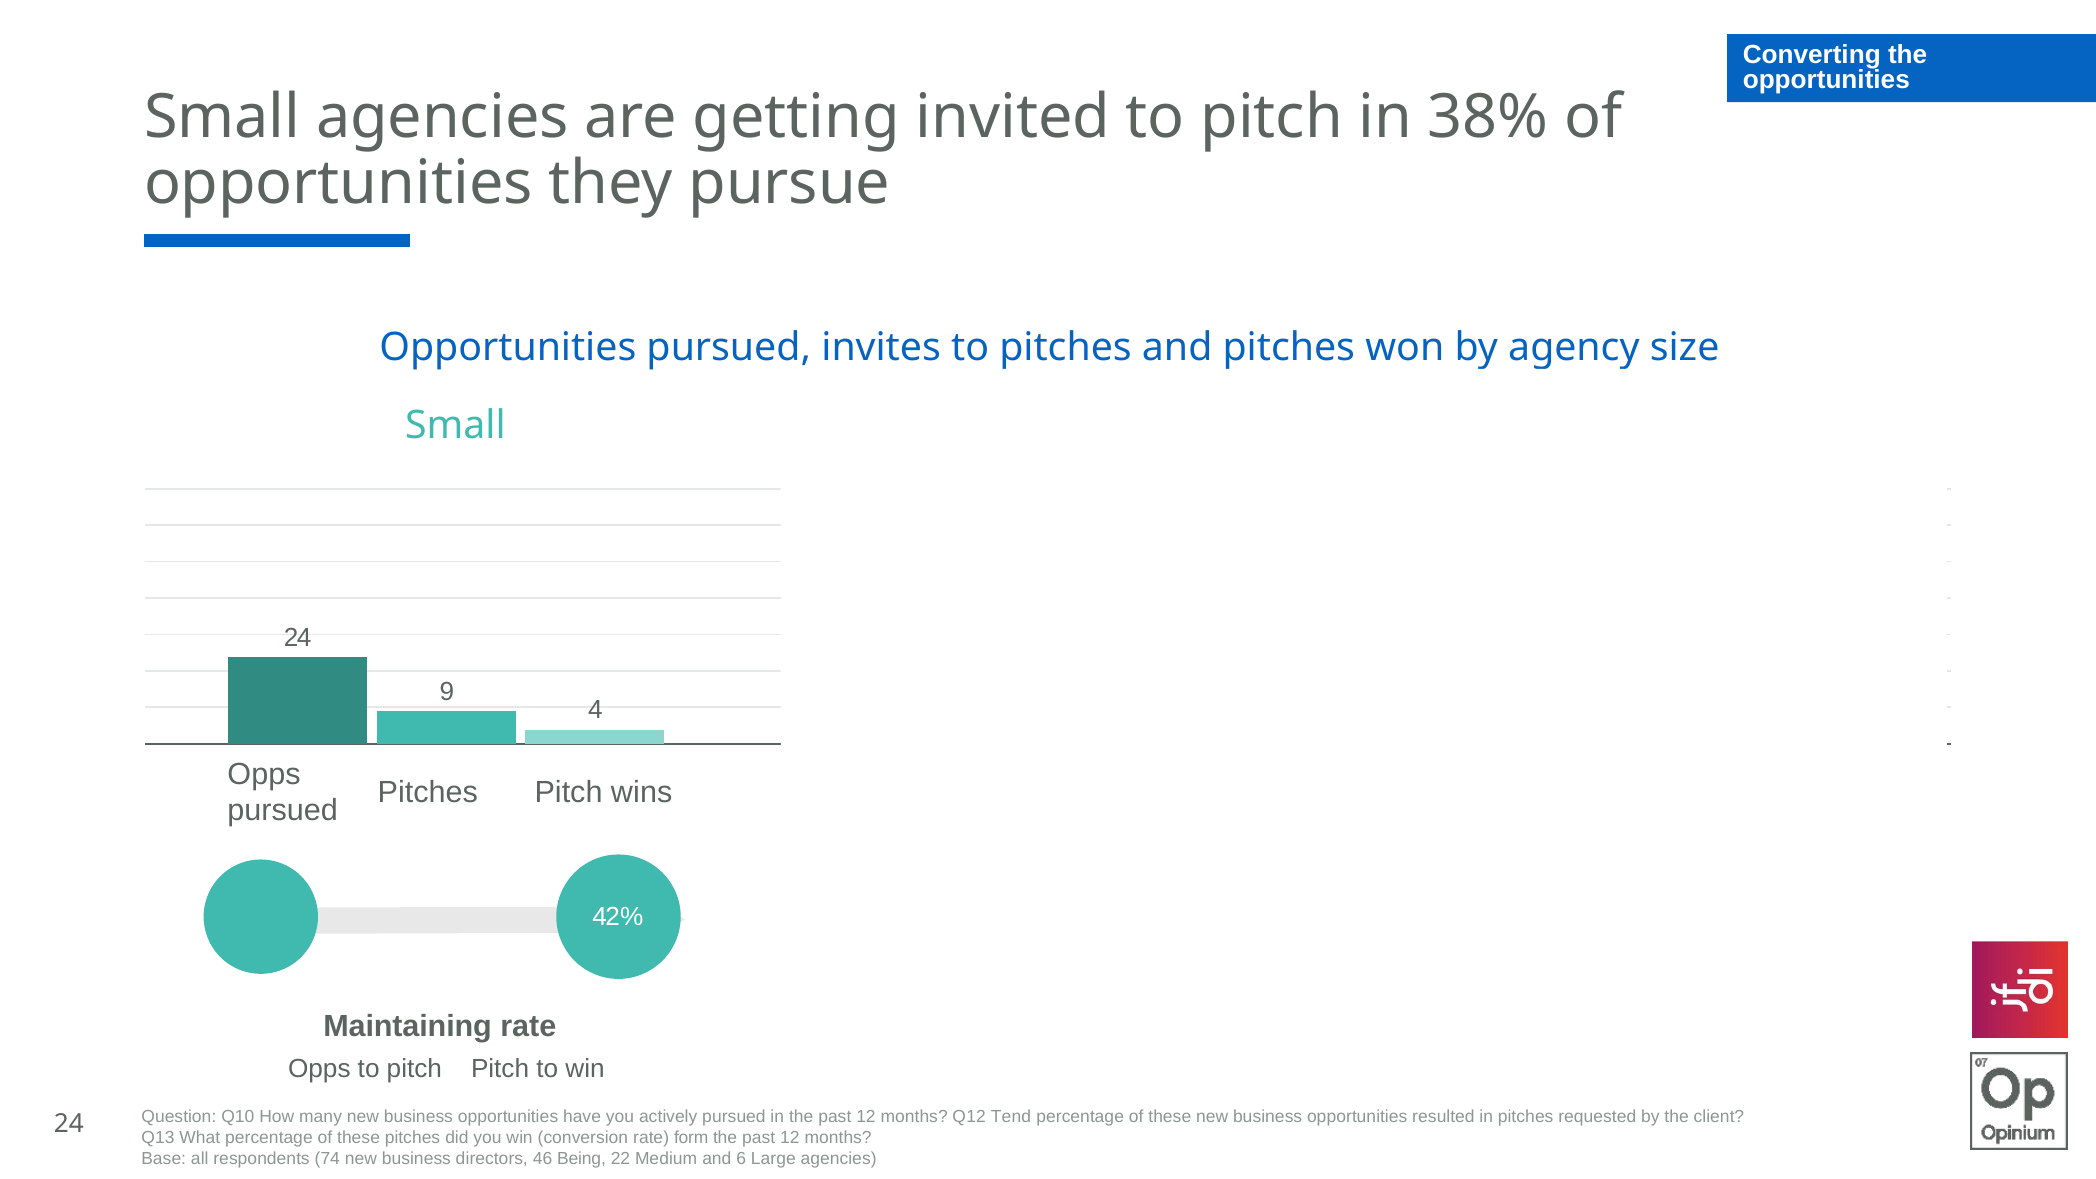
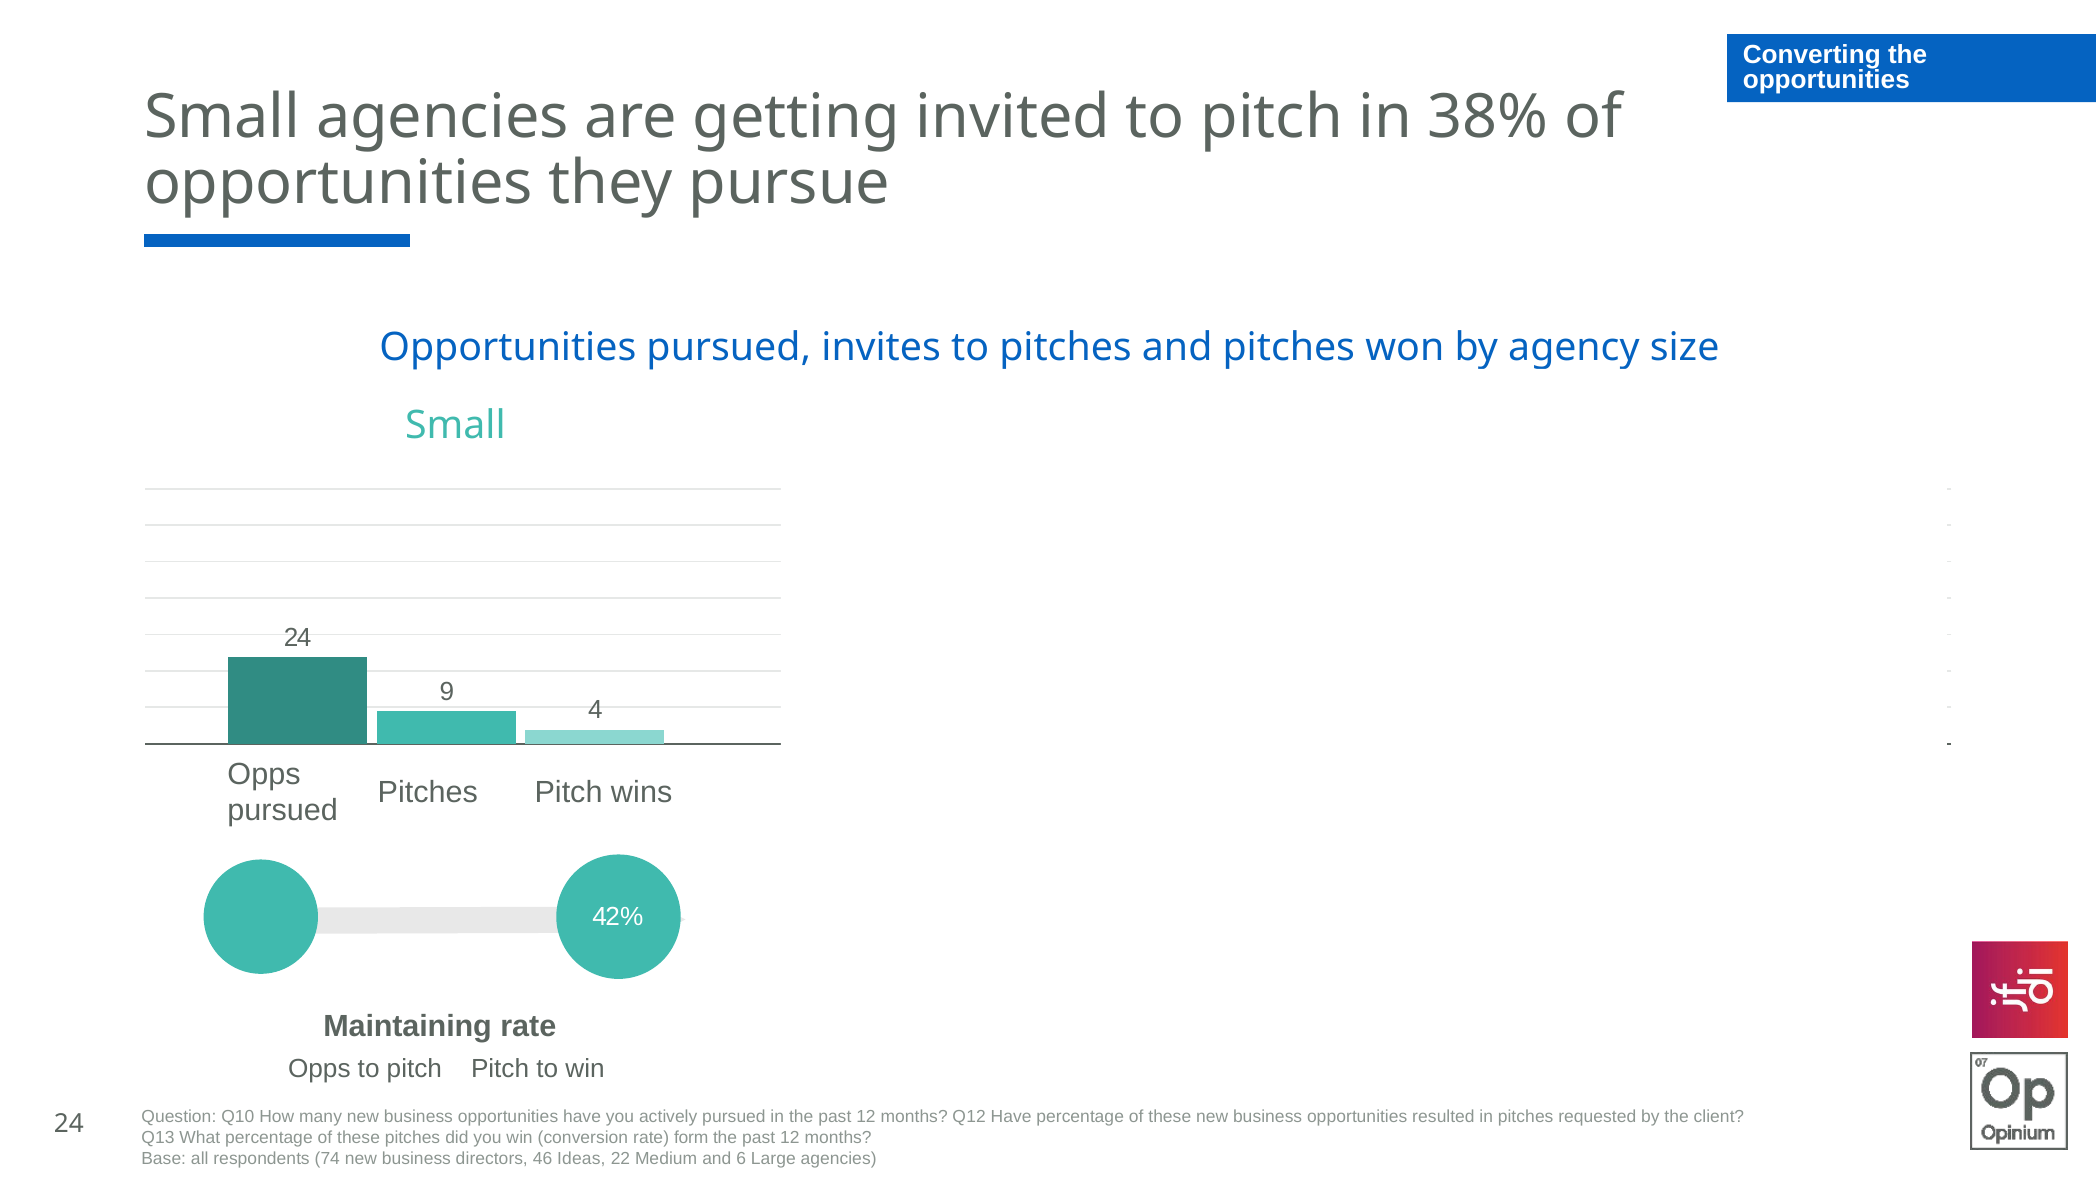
Q12 Tend: Tend -> Have
Being: Being -> Ideas
